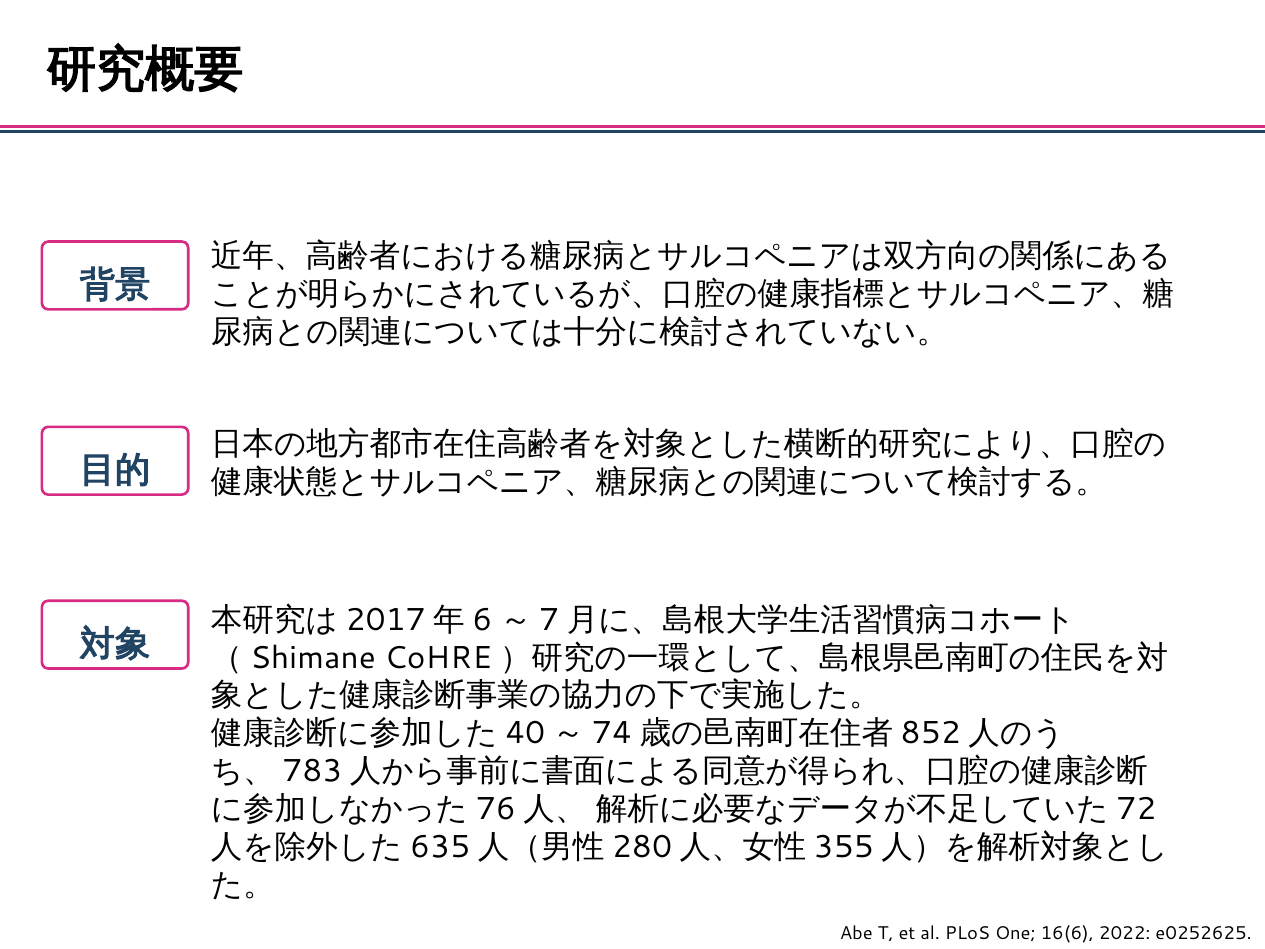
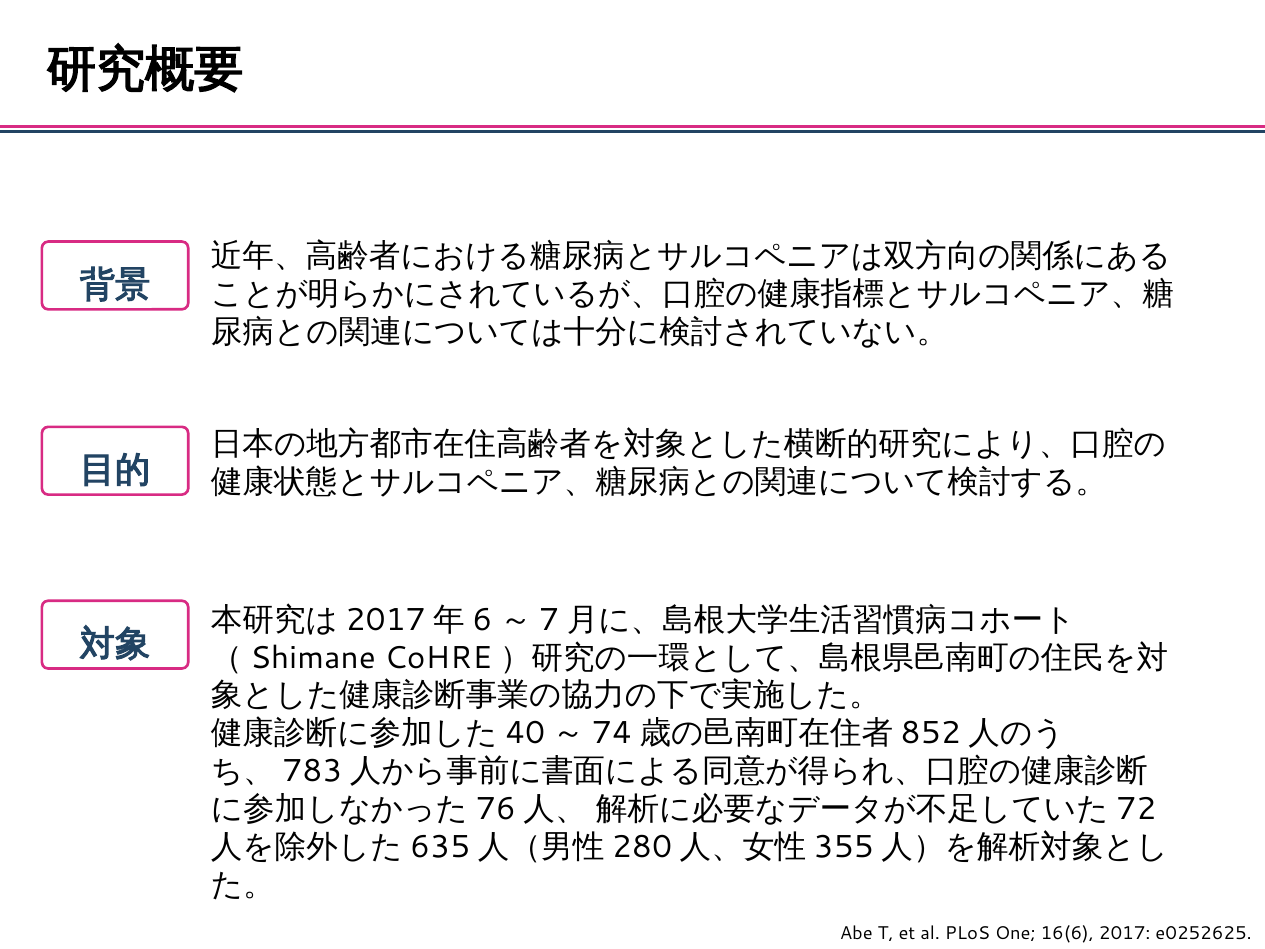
2022: 2022 -> 2017
